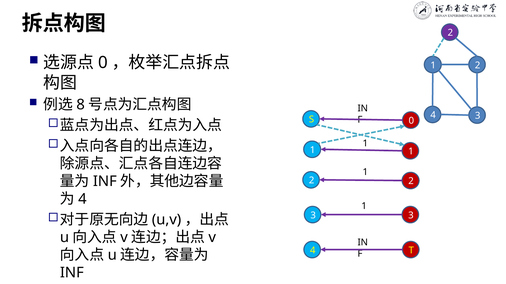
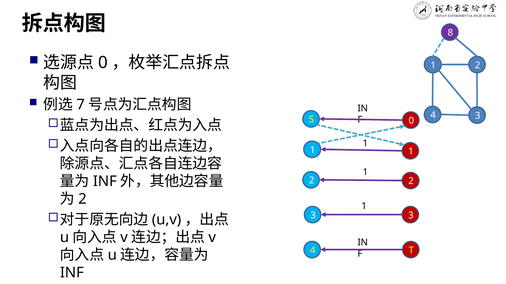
2 at (450, 33): 2 -> 8
8: 8 -> 7
4 at (82, 199): 4 -> 2
